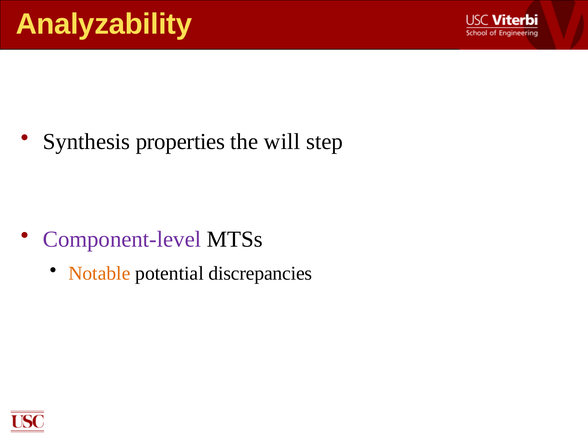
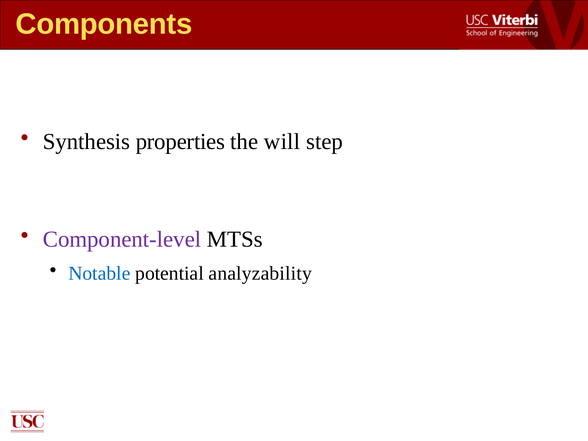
Analyzability: Analyzability -> Components
Notable colour: orange -> blue
discrepancies: discrepancies -> analyzability
